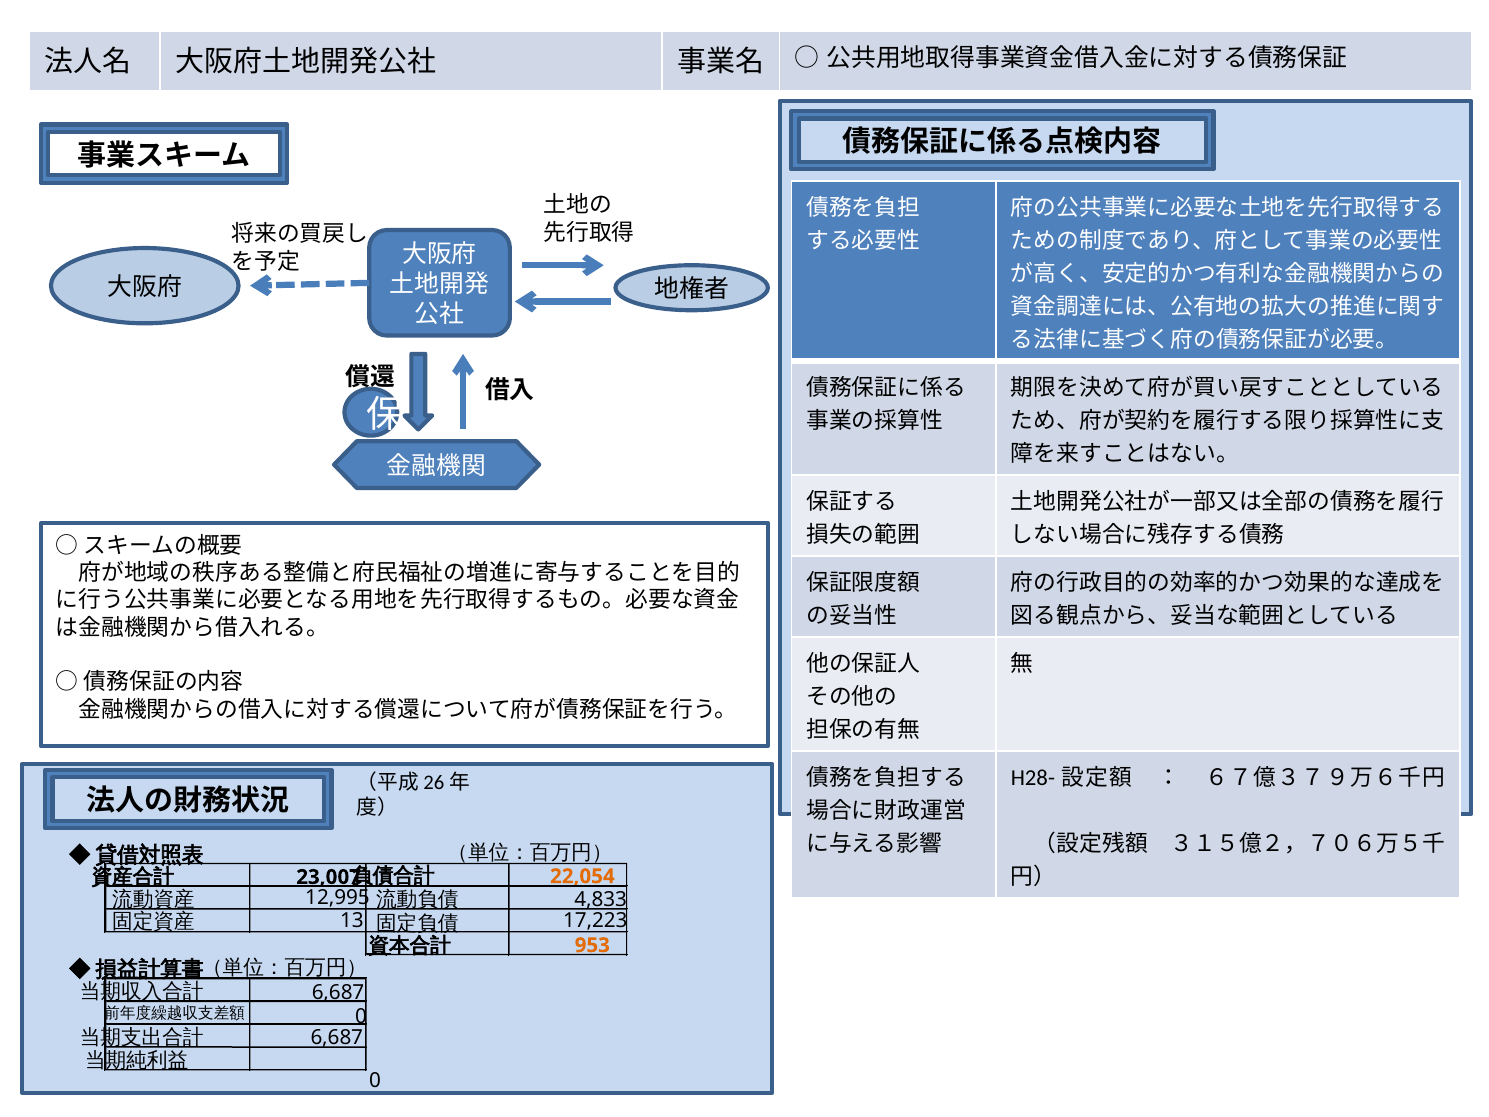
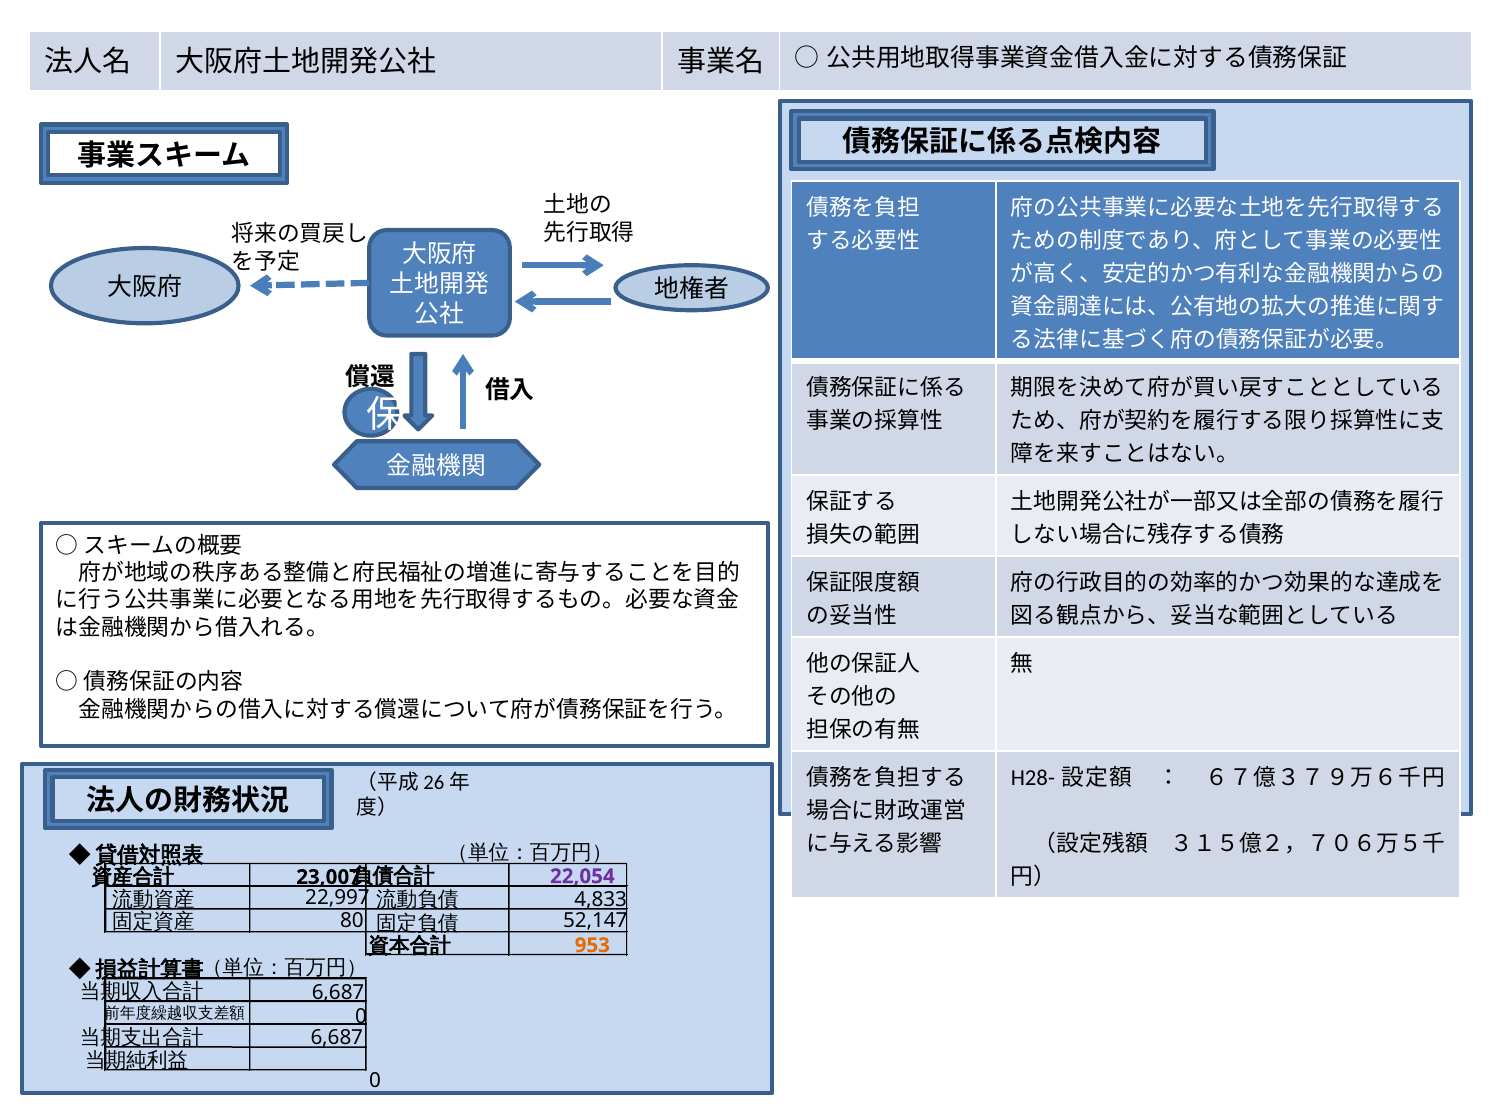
22,054 colour: orange -> purple
12,995: 12,995 -> 22,997
13: 13 -> 80
17,223: 17,223 -> 52,147
